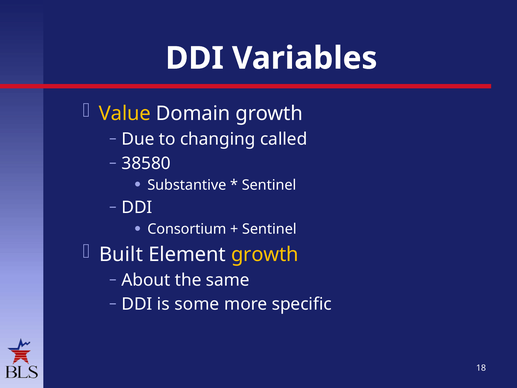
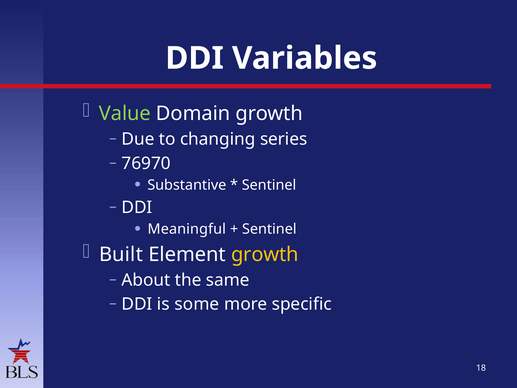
Value colour: yellow -> light green
called: called -> series
38580: 38580 -> 76970
Consortium: Consortium -> Meaningful
